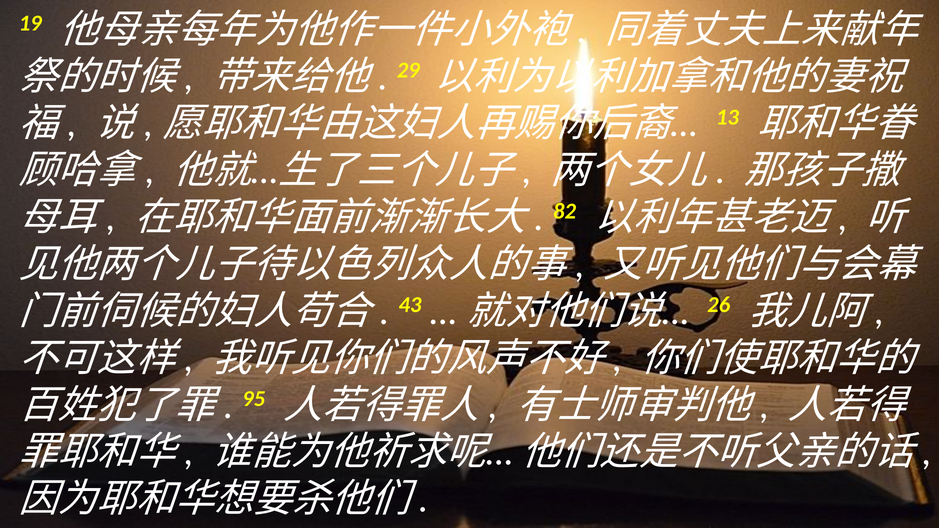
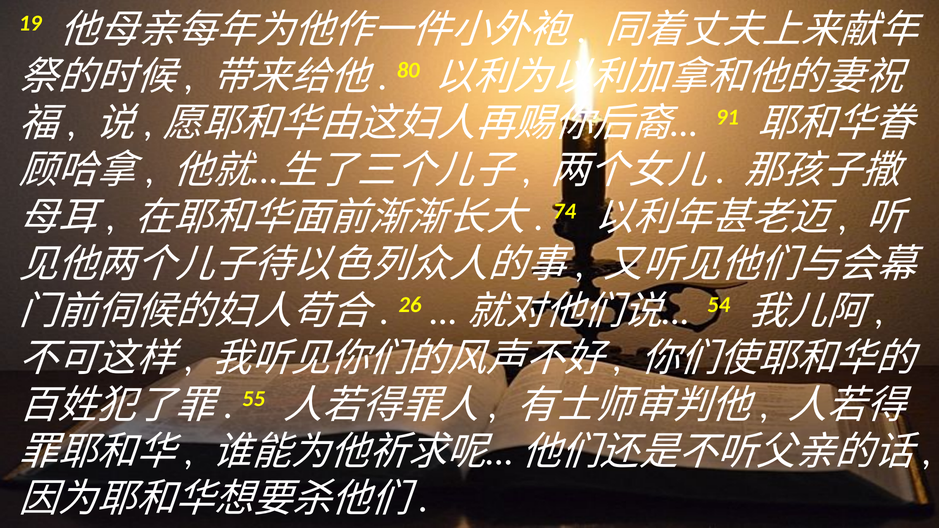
29: 29 -> 80
13: 13 -> 91
82: 82 -> 74
43: 43 -> 26
26: 26 -> 54
95: 95 -> 55
